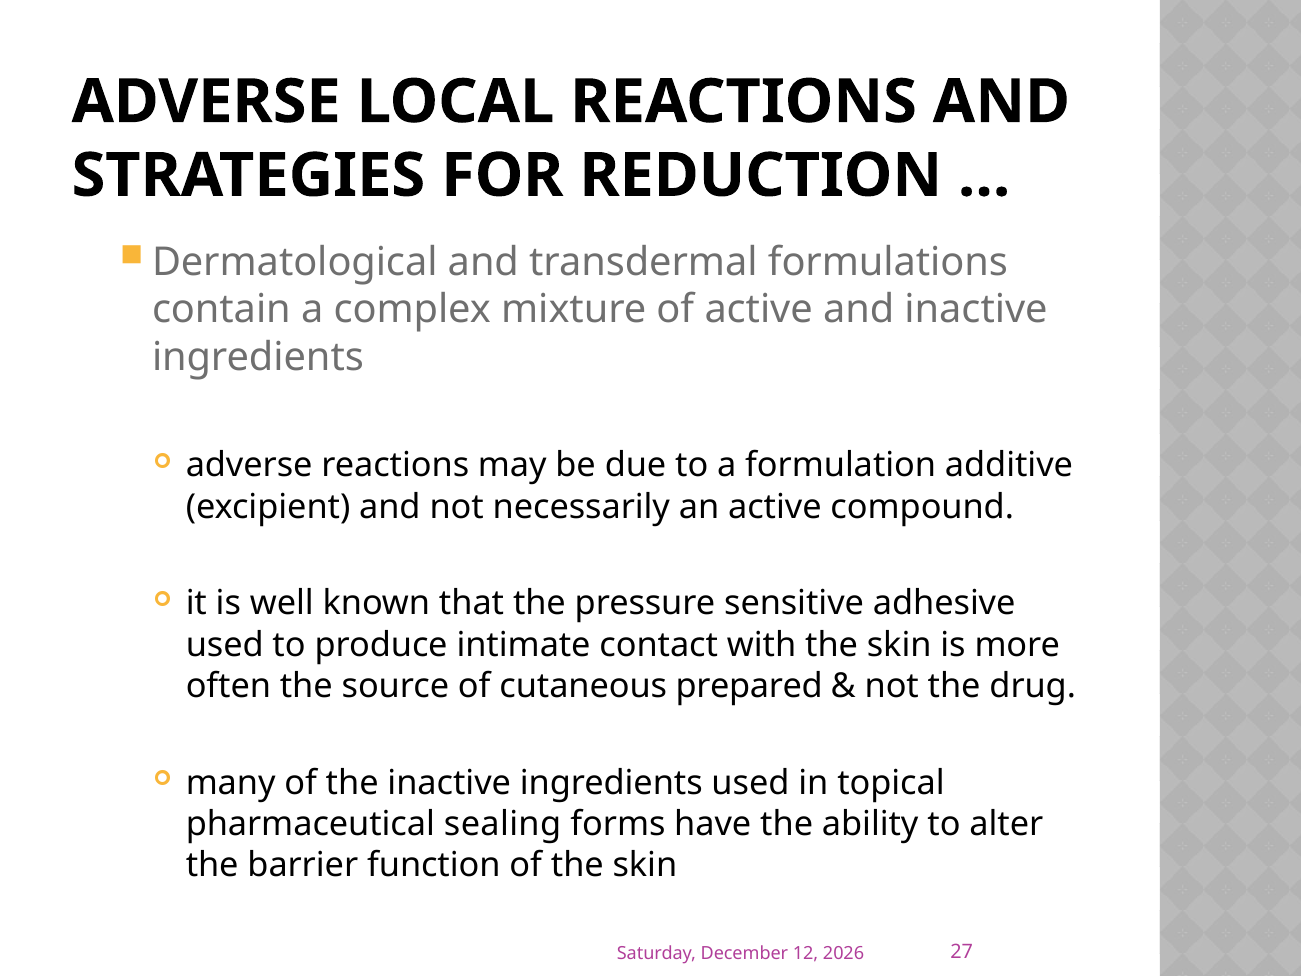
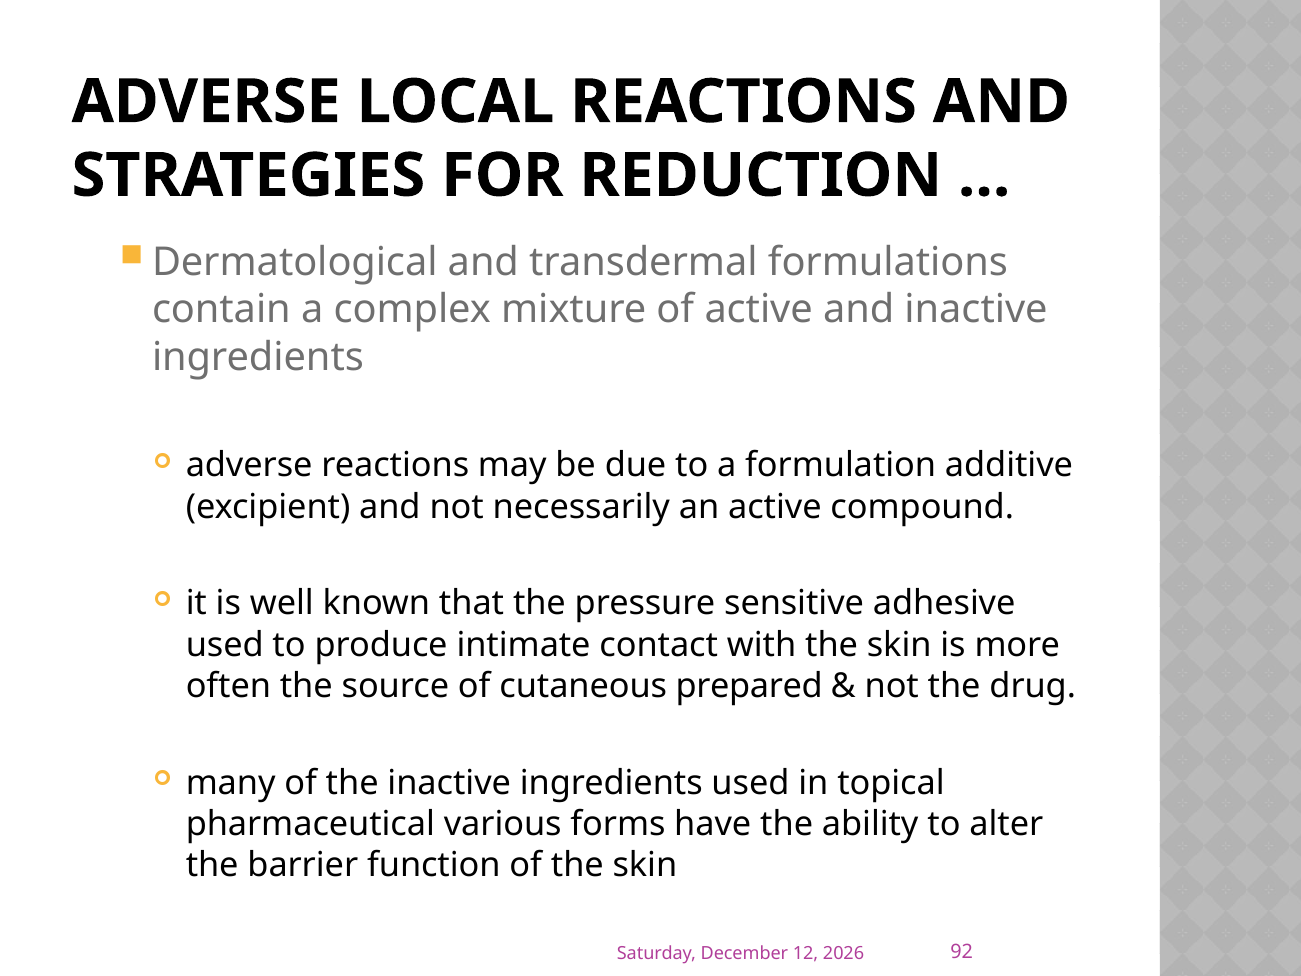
sealing: sealing -> various
27: 27 -> 92
